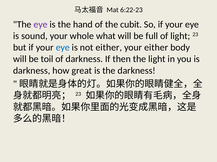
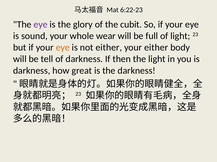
hand: hand -> glory
what: what -> wear
eye at (63, 48) colour: blue -> orange
toil: toil -> tell
